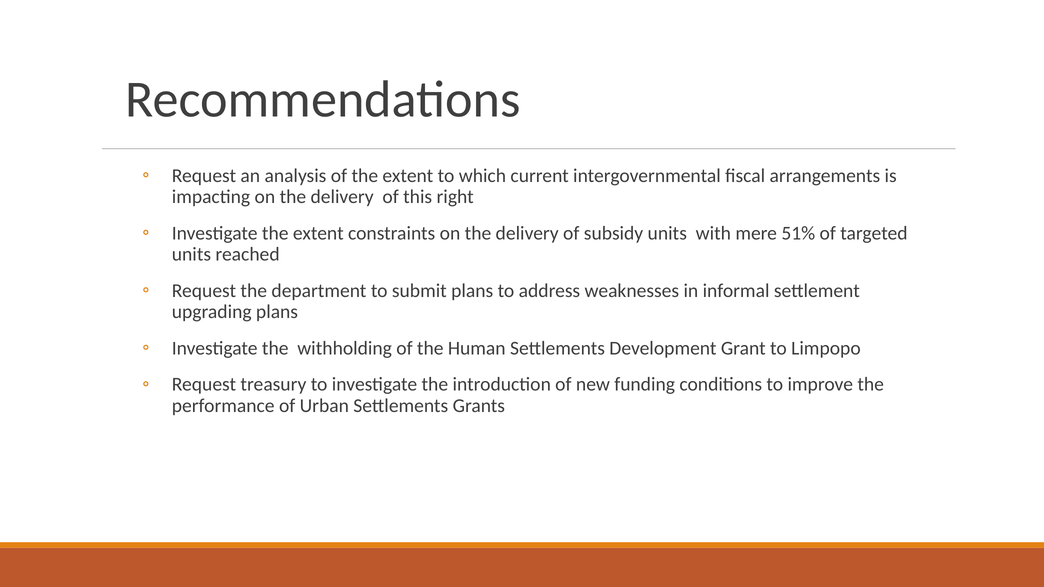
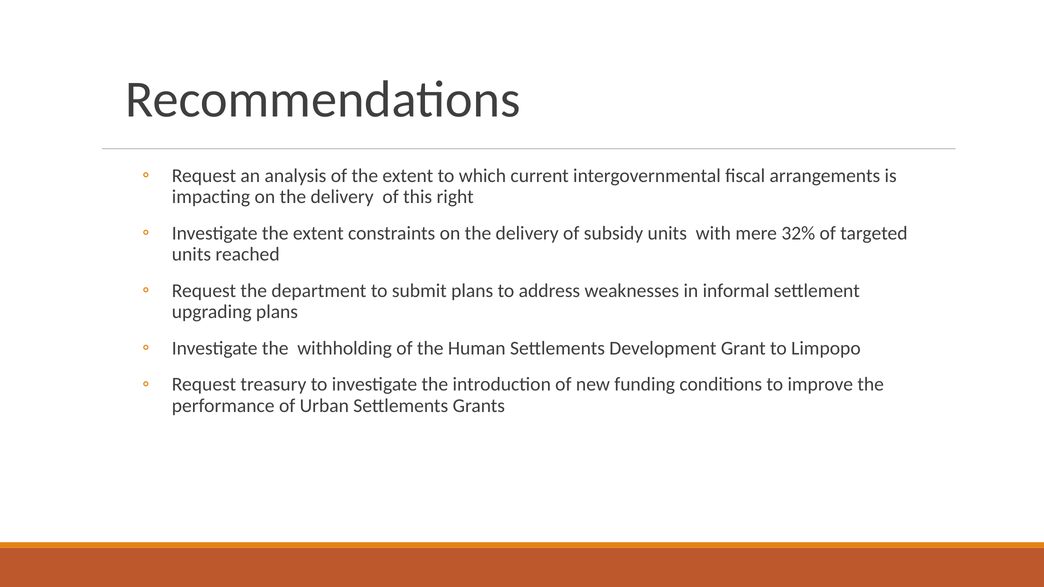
51%: 51% -> 32%
